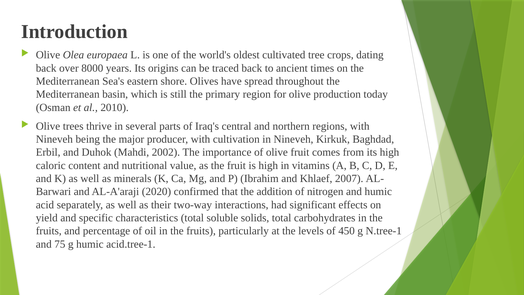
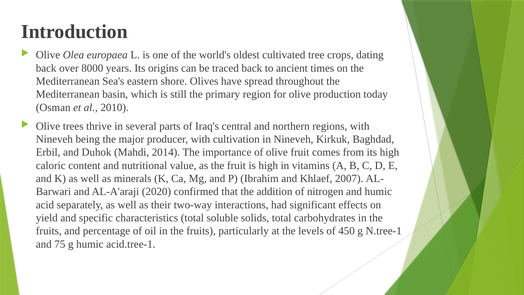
2002: 2002 -> 2014
